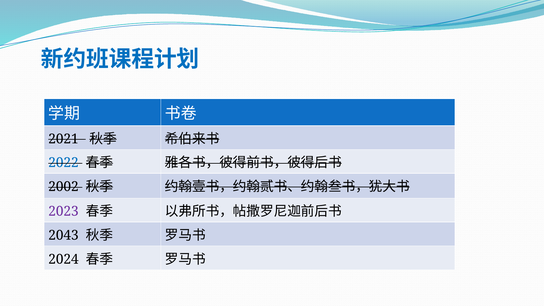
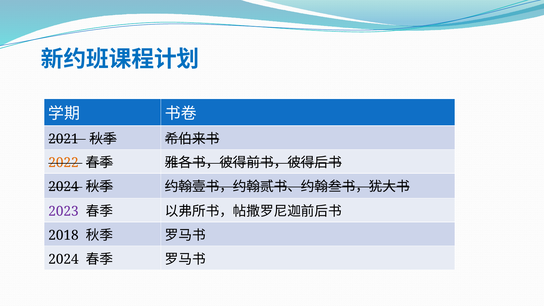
2022 colour: blue -> orange
2002 at (63, 187): 2002 -> 2024
2043: 2043 -> 2018
